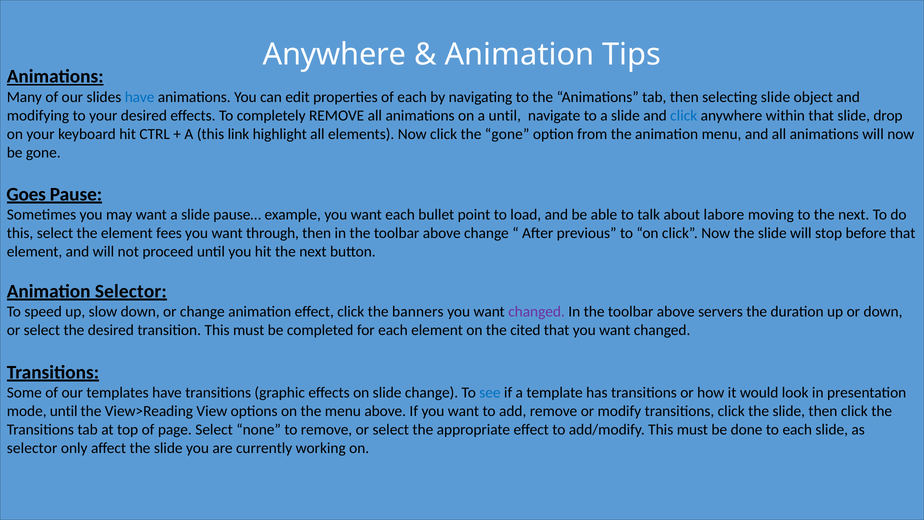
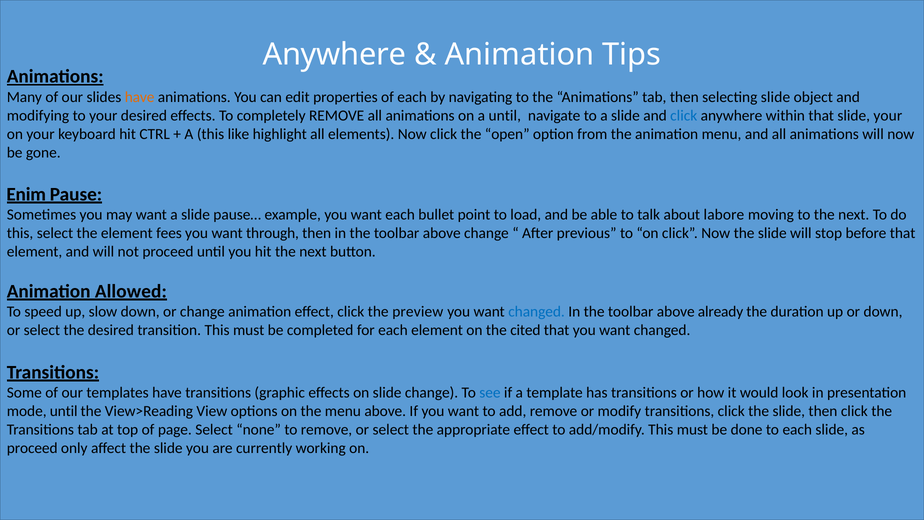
have at (140, 97) colour: blue -> orange
slide drop: drop -> your
link: link -> like
the gone: gone -> open
Goes: Goes -> Enim
Animation Selector: Selector -> Allowed
banners: banners -> preview
changed at (537, 312) colour: purple -> blue
servers: servers -> already
selector at (32, 448): selector -> proceed
